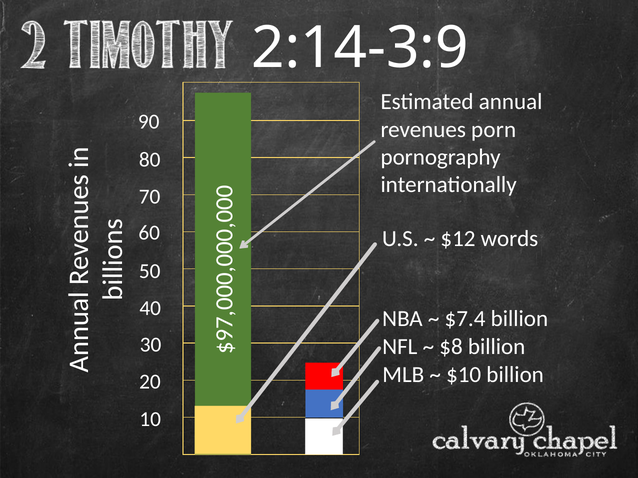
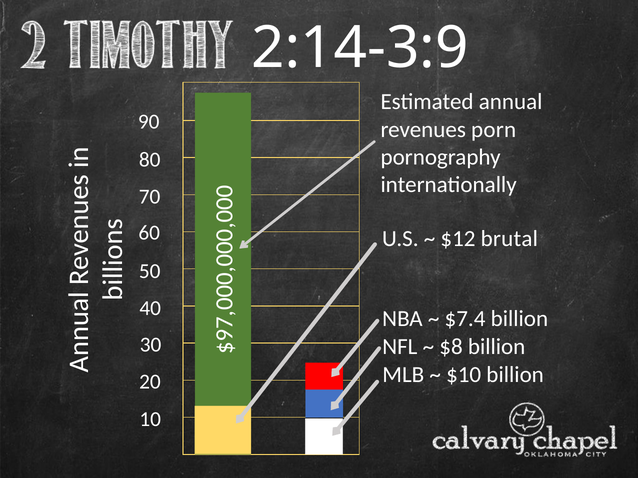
words: words -> brutal
